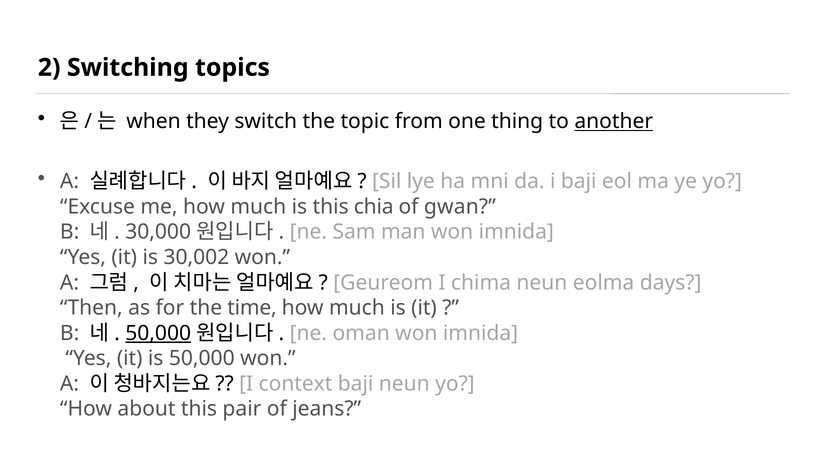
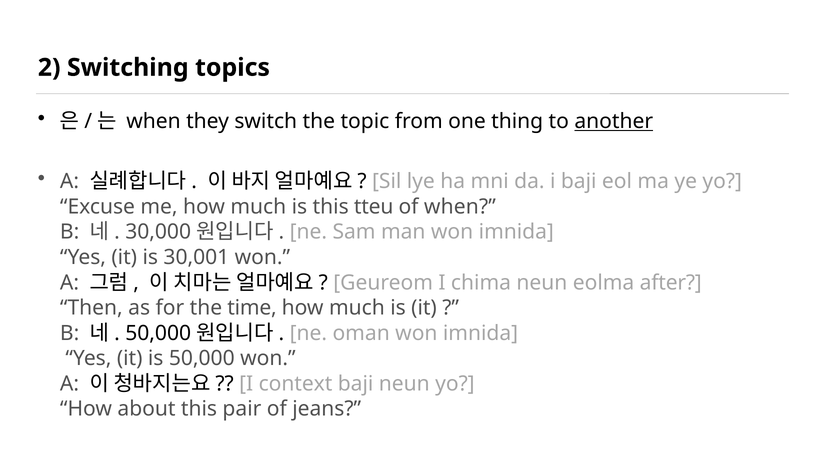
chia: chia -> tteu
of gwan: gwan -> when
30,002: 30,002 -> 30,001
days: days -> after
50,000 at (158, 333) underline: present -> none
